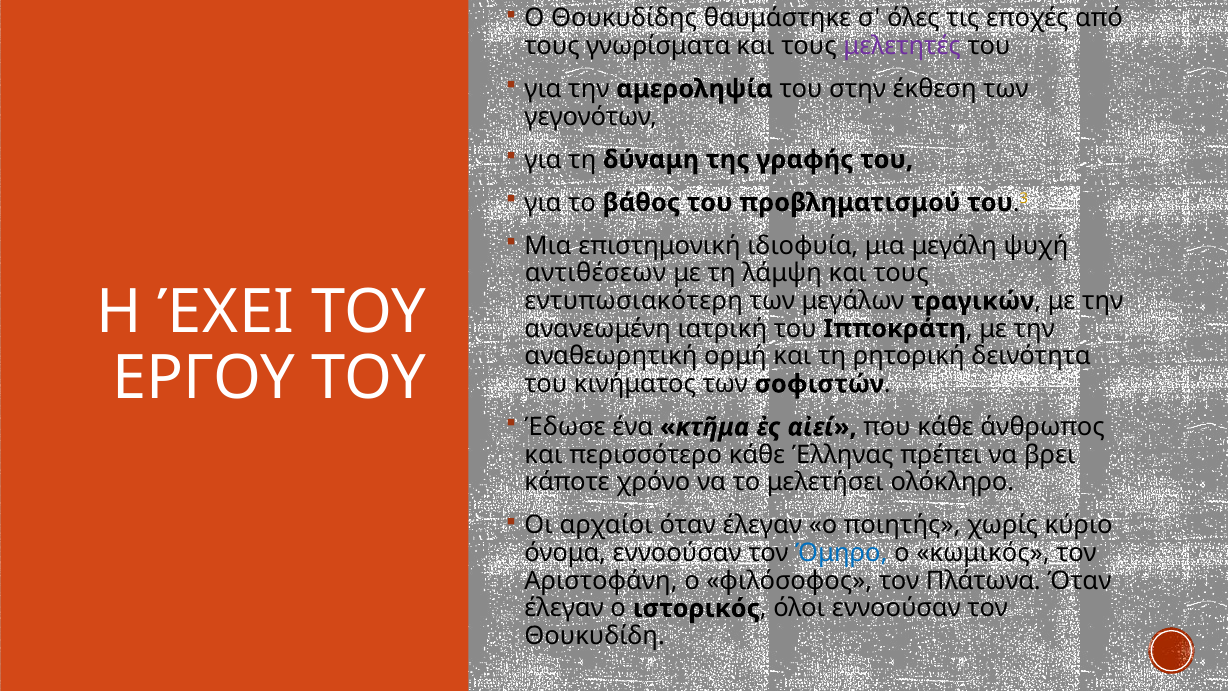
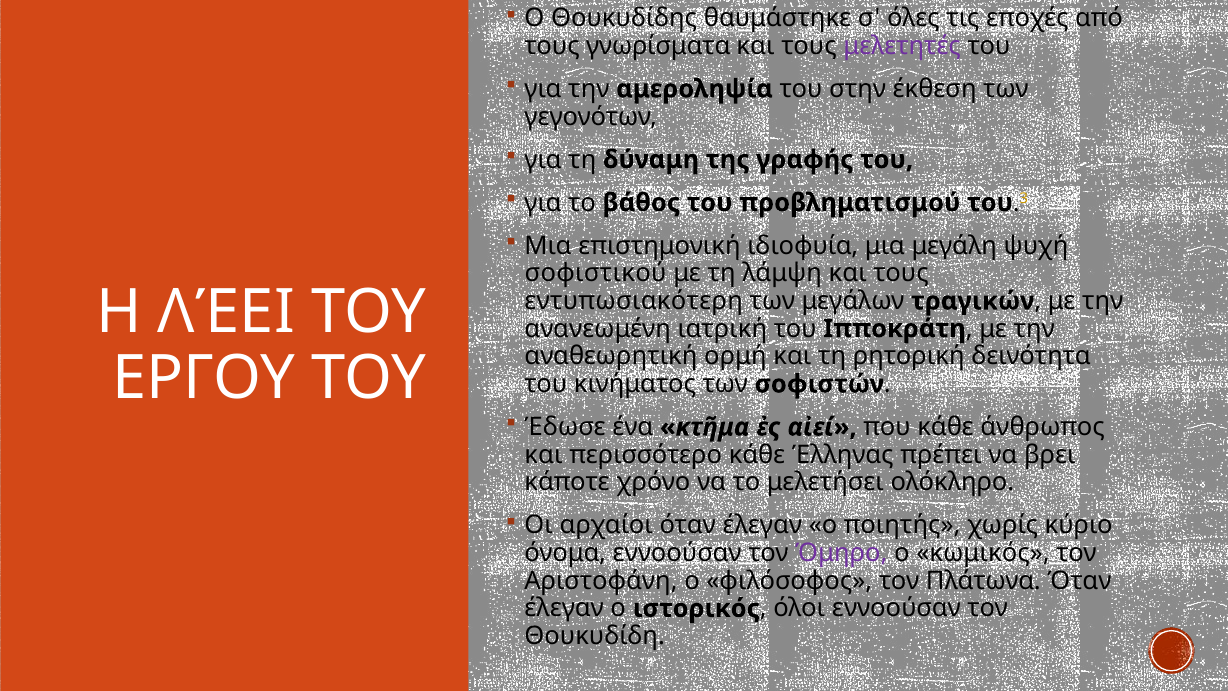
αντιθέσεων: αντιθέσεων -> σοφιστικού
ΈΧΕΙ: ΈΧΕΙ -> ΛΈΕΙ
Όμηρο colour: blue -> purple
